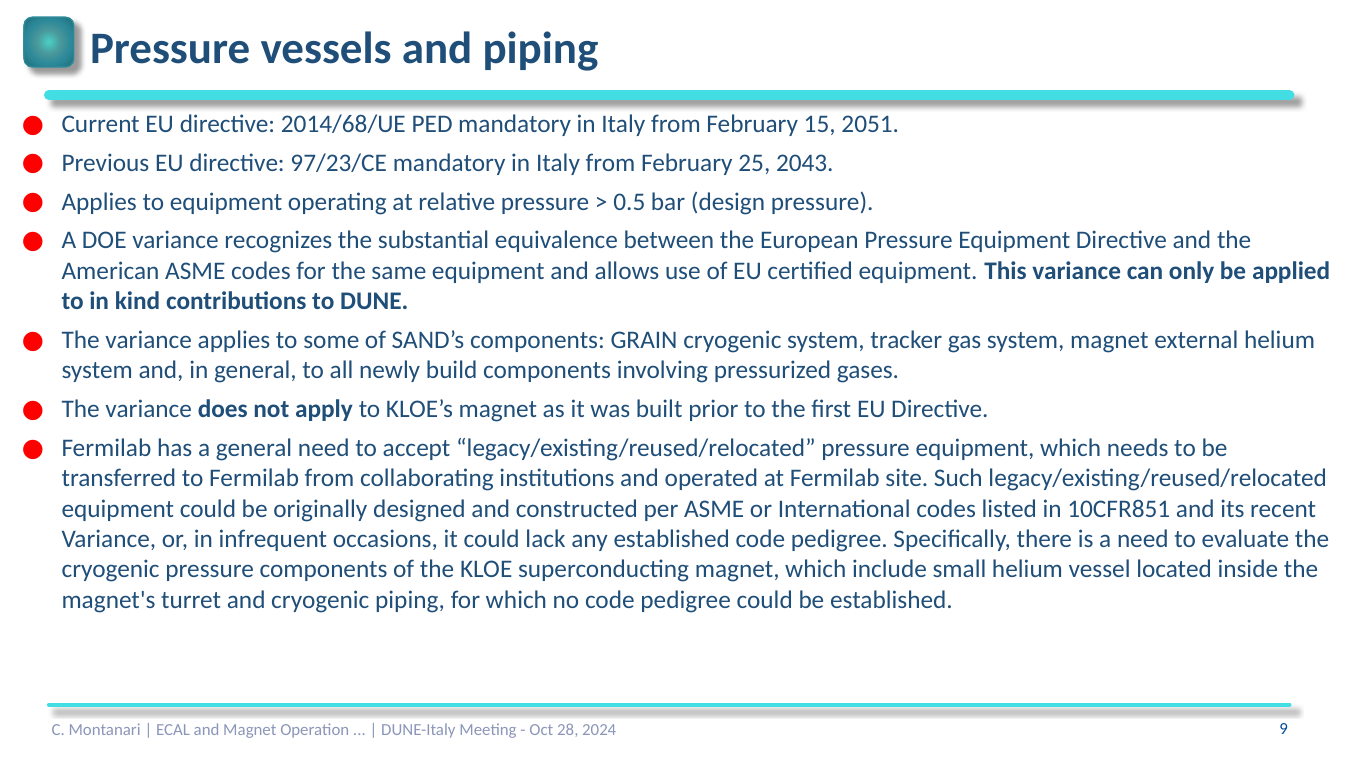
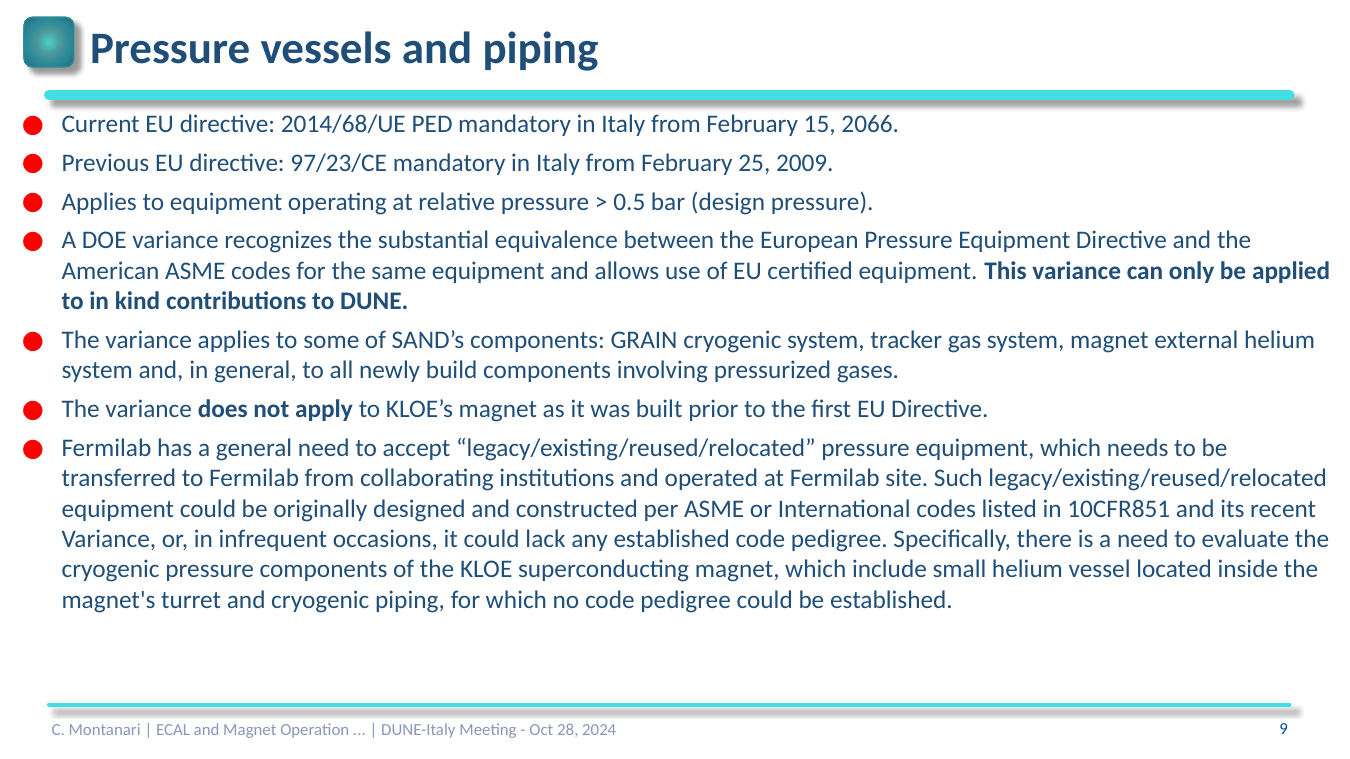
2051: 2051 -> 2066
2043: 2043 -> 2009
